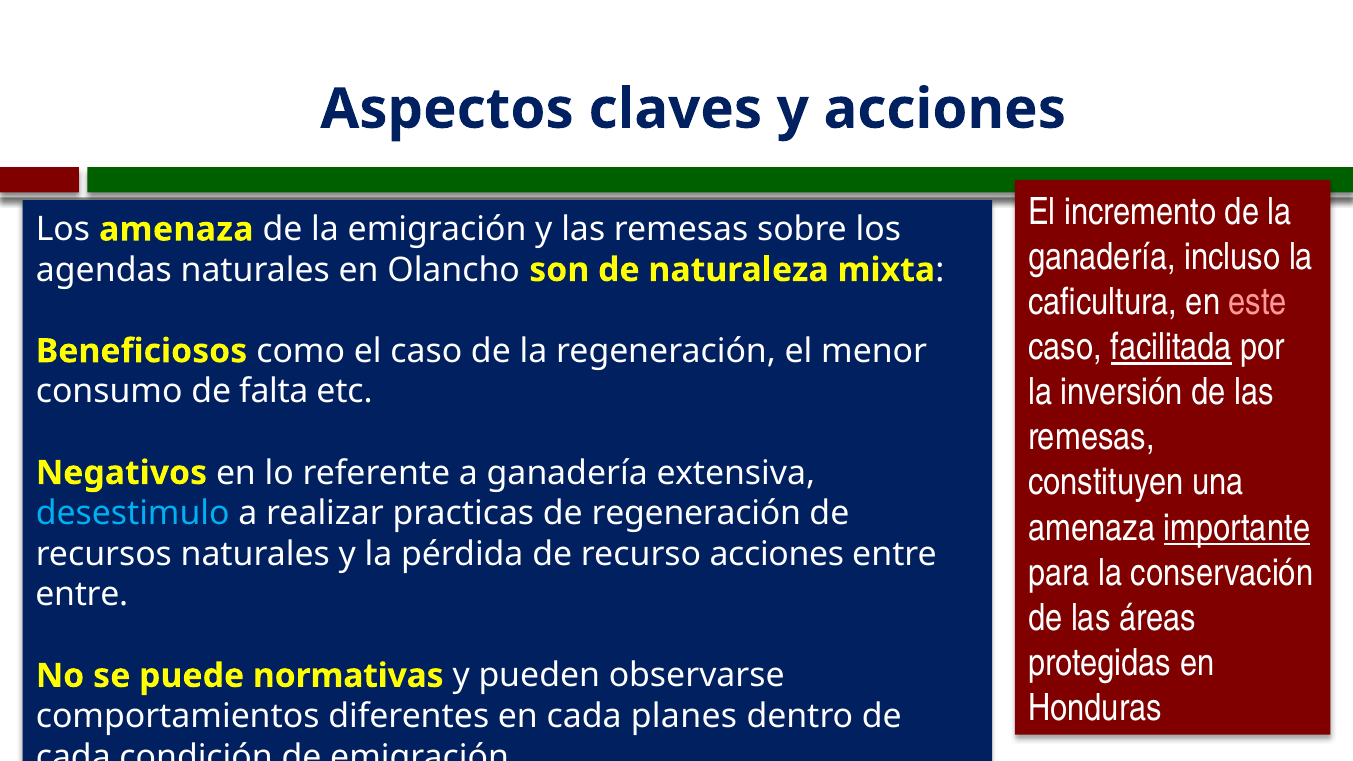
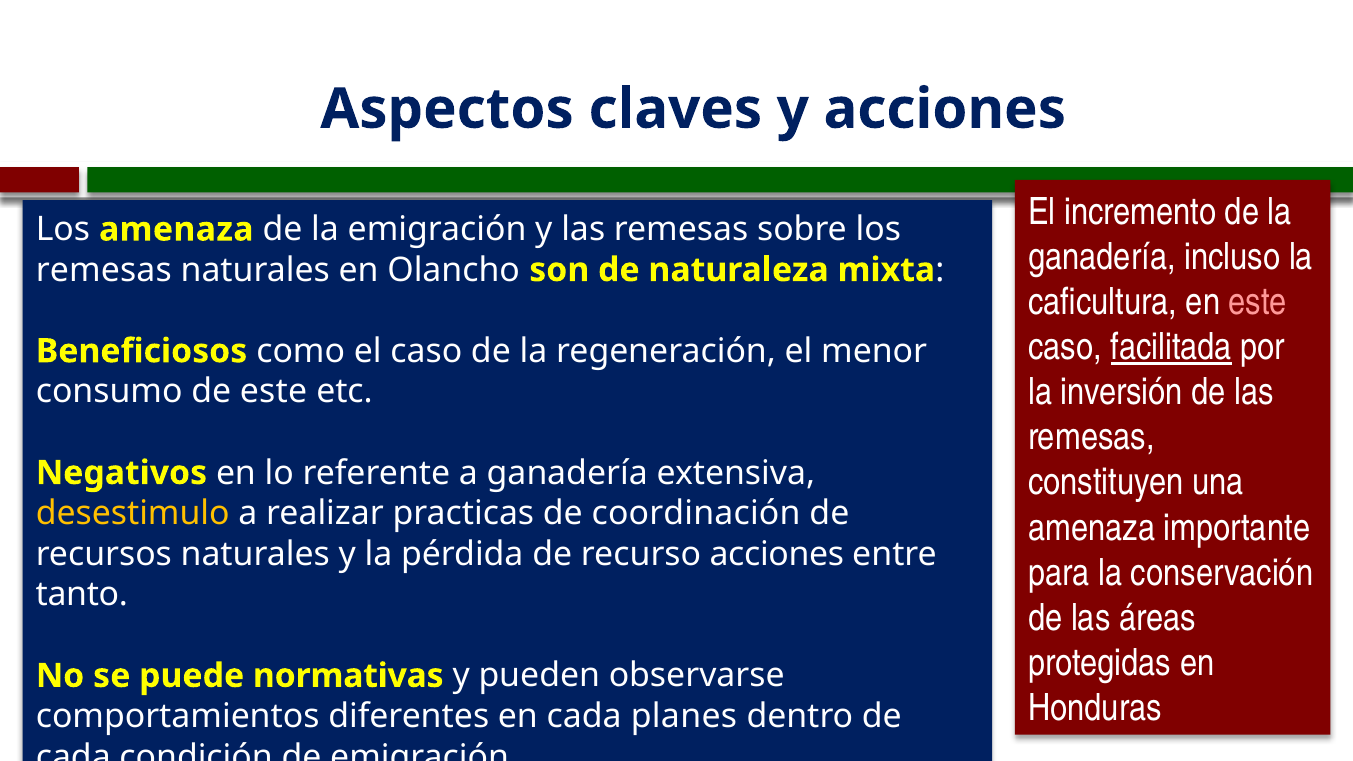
agendas at (104, 270): agendas -> remesas
de falta: falta -> este
desestimulo colour: light blue -> yellow
de regeneración: regeneración -> coordinación
importante underline: present -> none
entre at (82, 595): entre -> tanto
